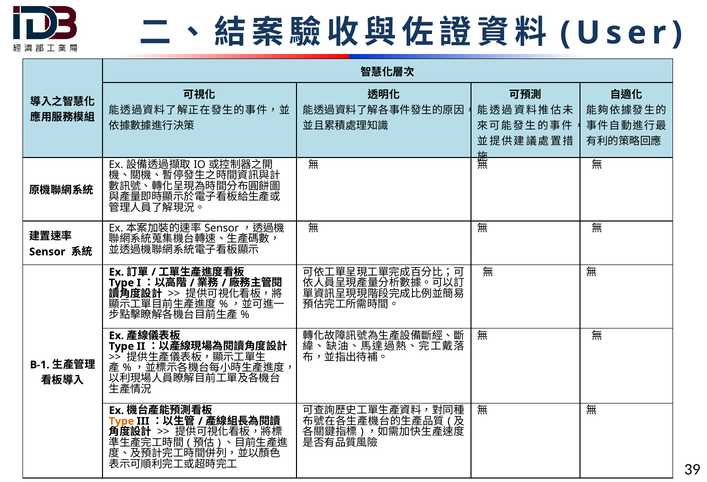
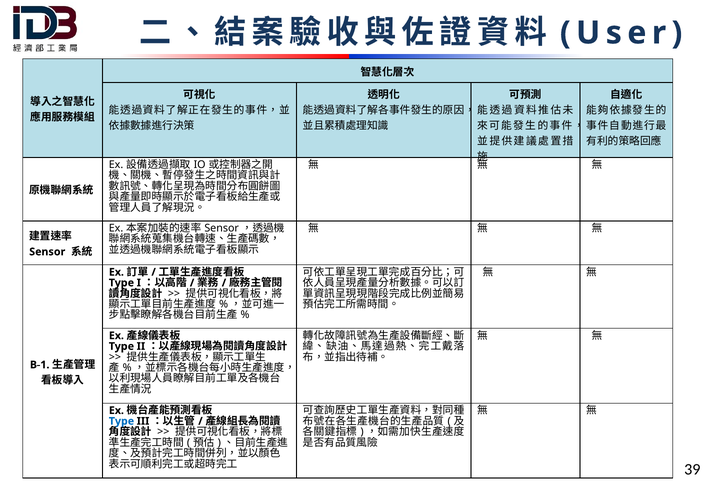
Type at (121, 422) colour: orange -> blue
